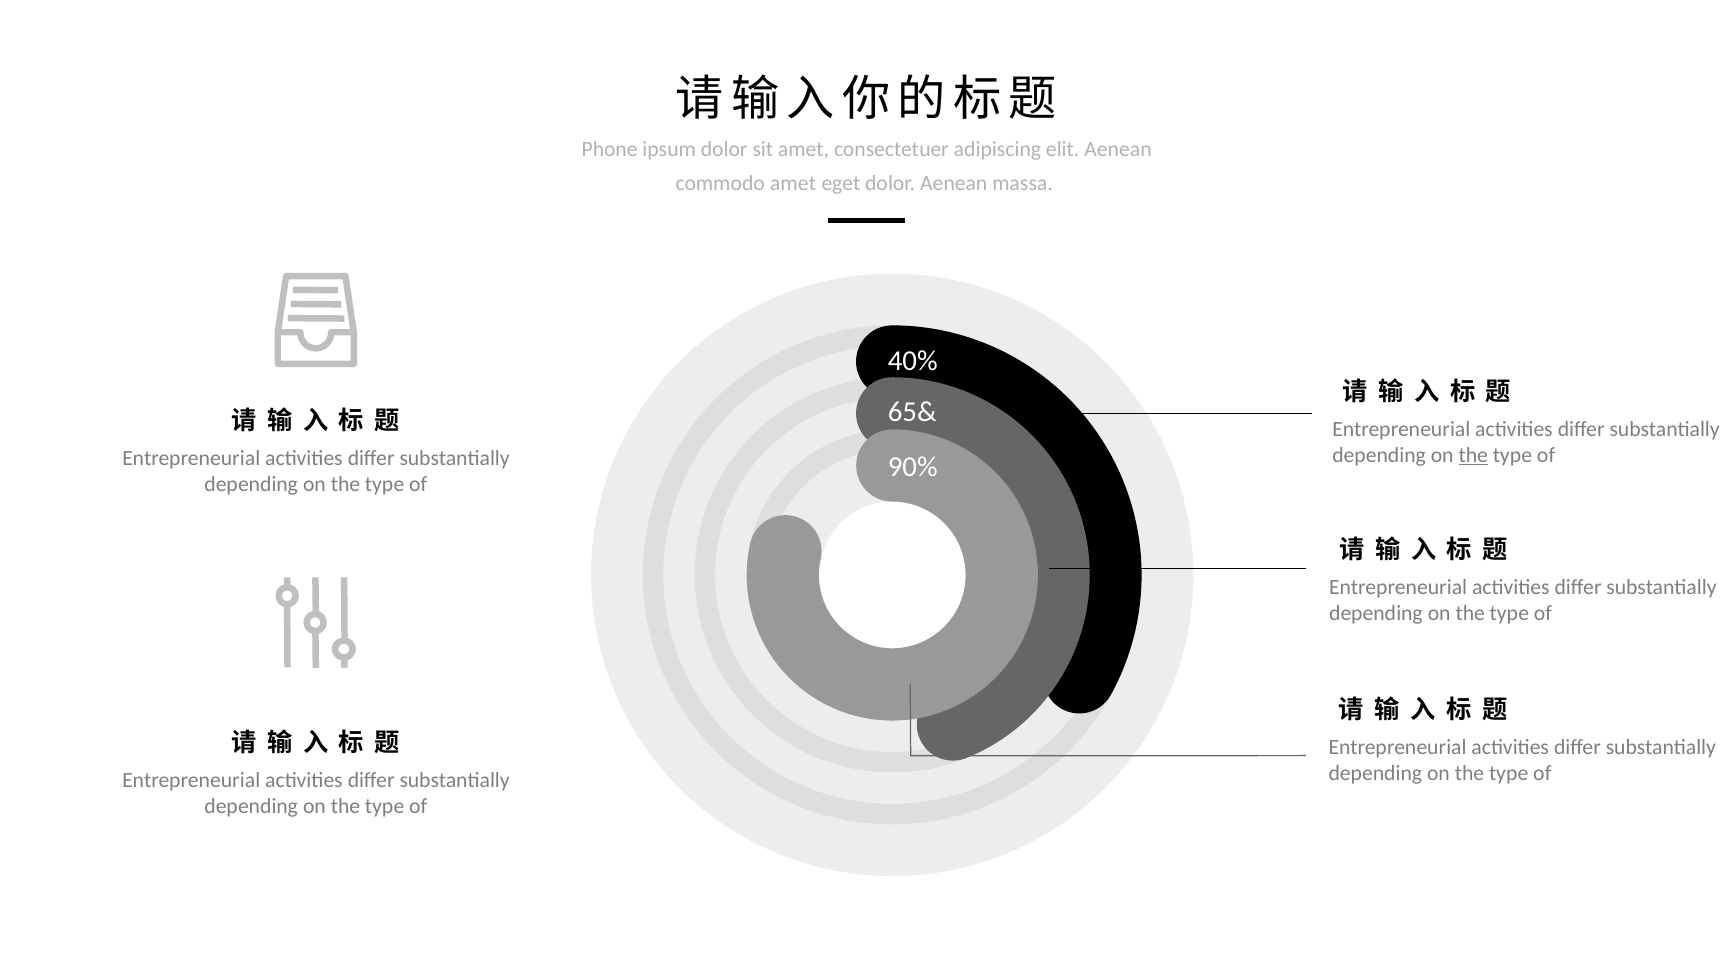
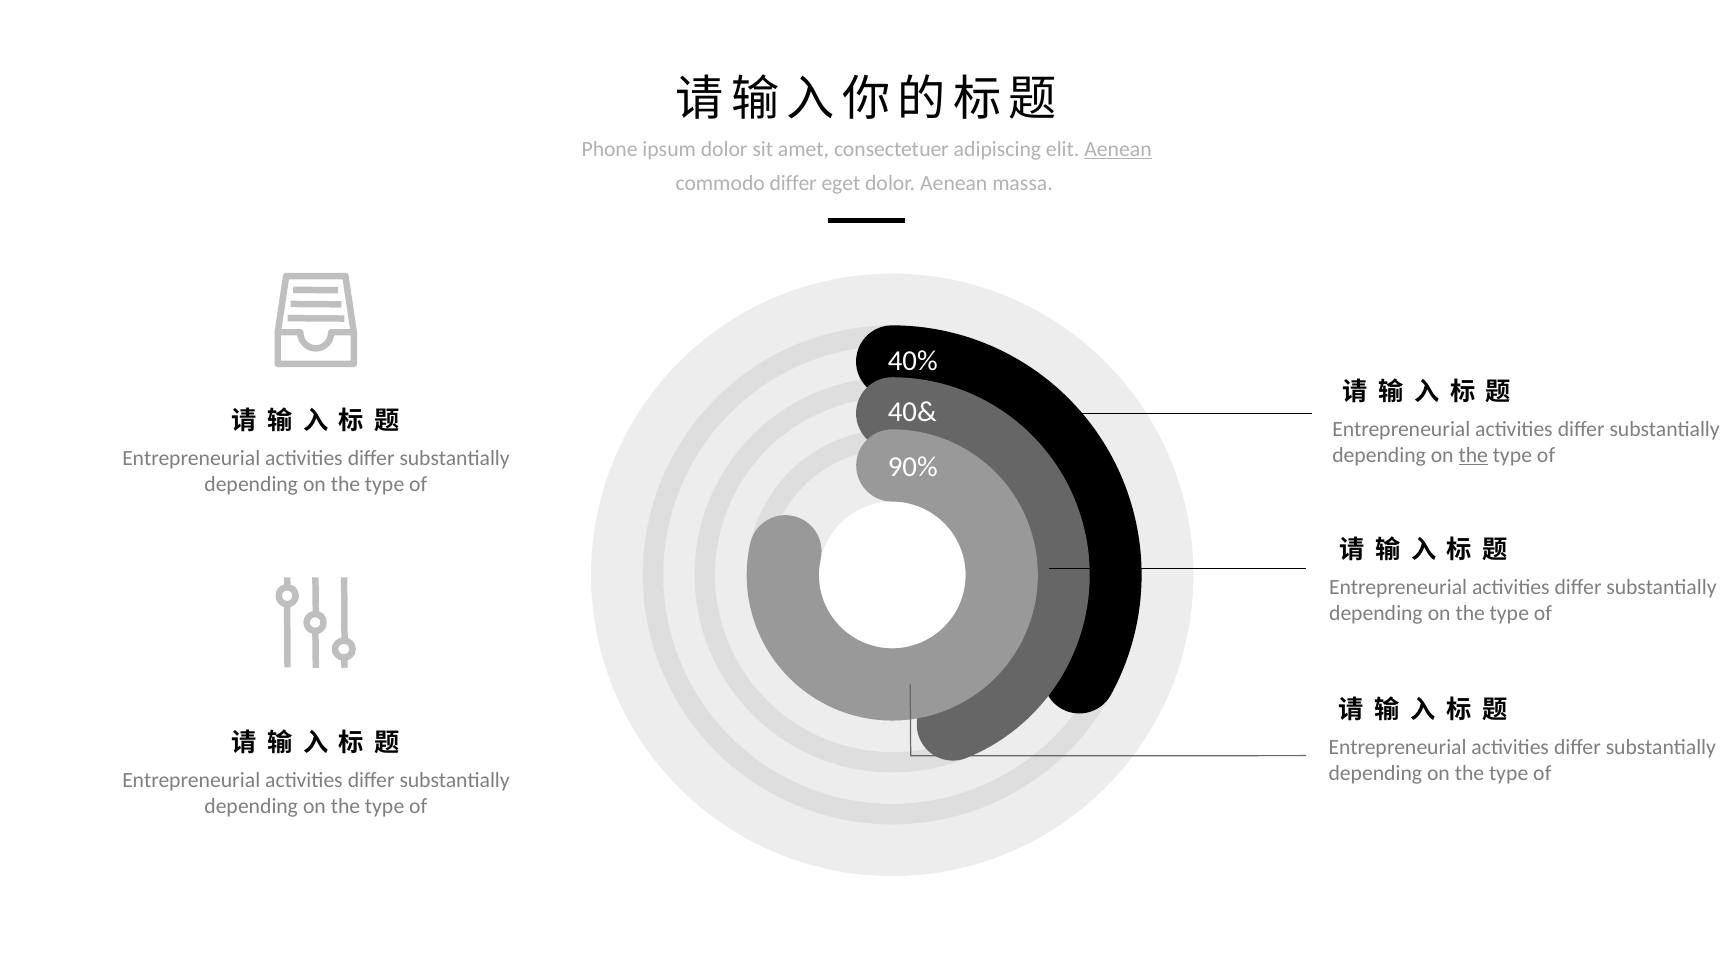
Aenean at (1118, 149) underline: none -> present
commodo amet: amet -> differ
65&: 65& -> 40&
